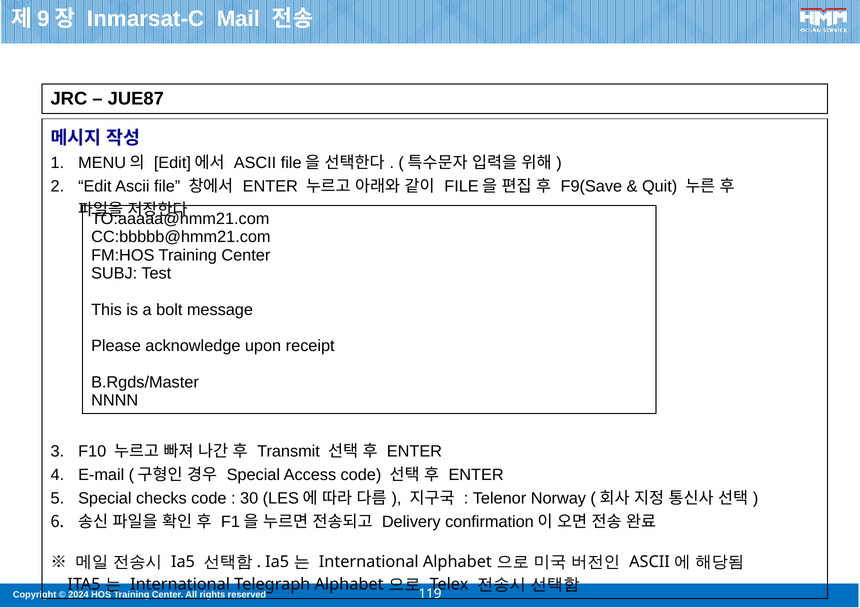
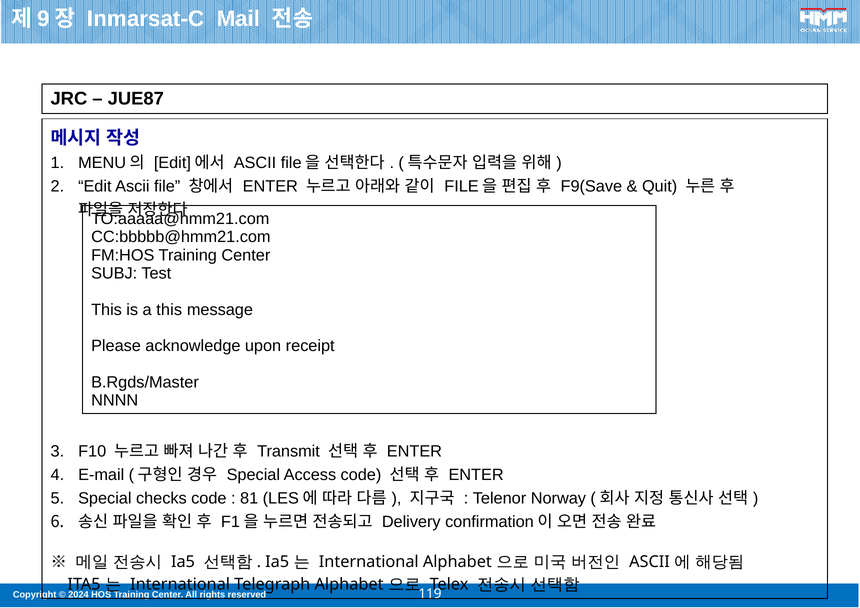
a bolt: bolt -> this
30: 30 -> 81
